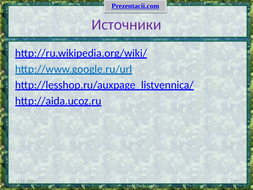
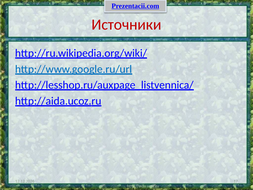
Источники colour: purple -> red
